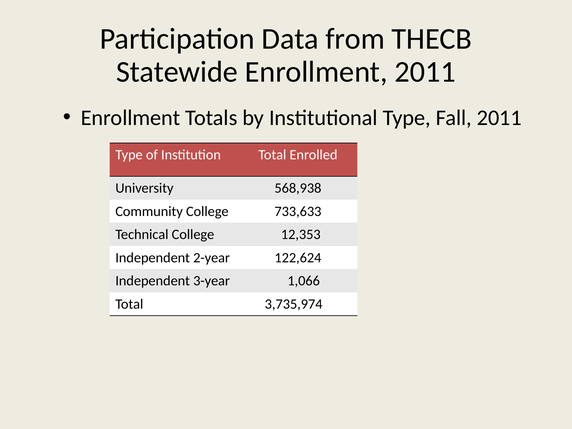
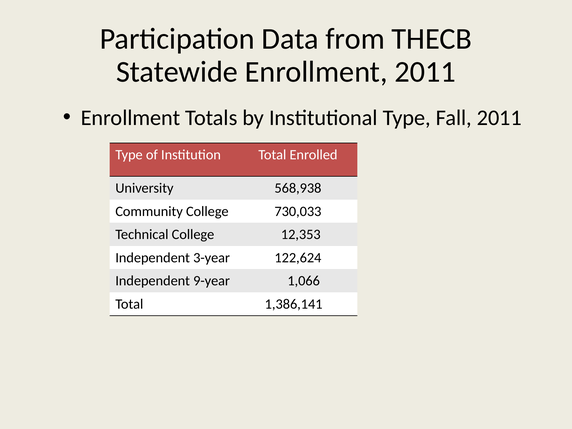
733,633: 733,633 -> 730,033
2-year: 2-year -> 3-year
3-year: 3-year -> 9-year
3,735,974: 3,735,974 -> 1,386,141
